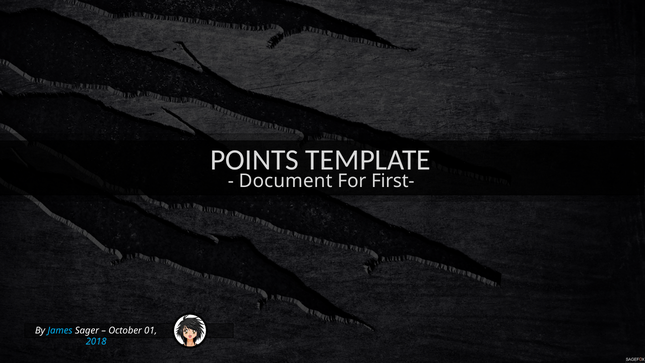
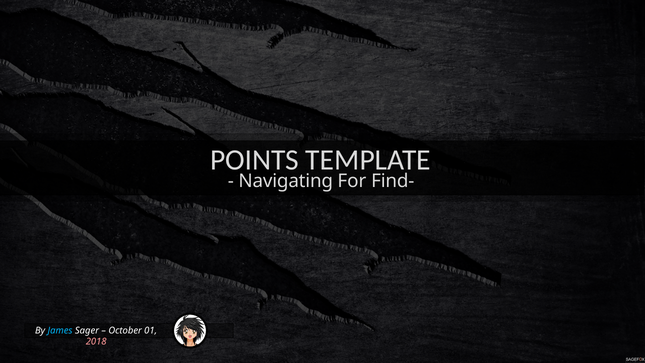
Document: Document -> Navigating
First-: First- -> Find-
2018 colour: light blue -> pink
